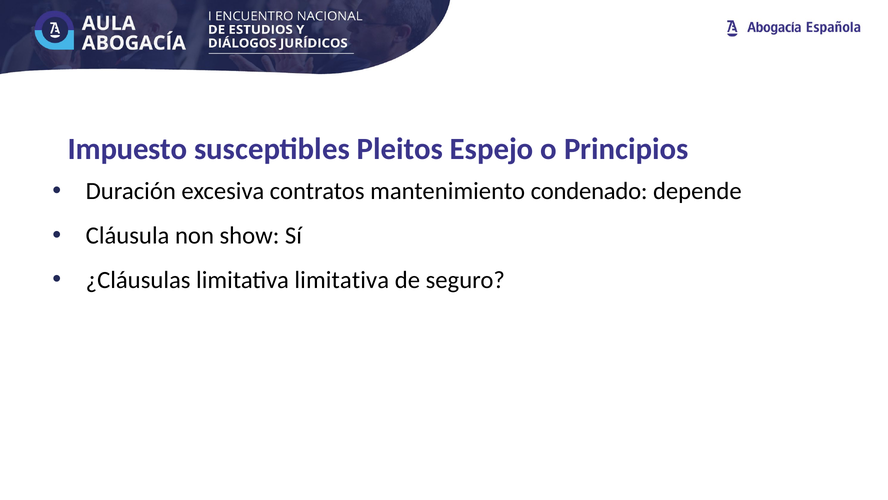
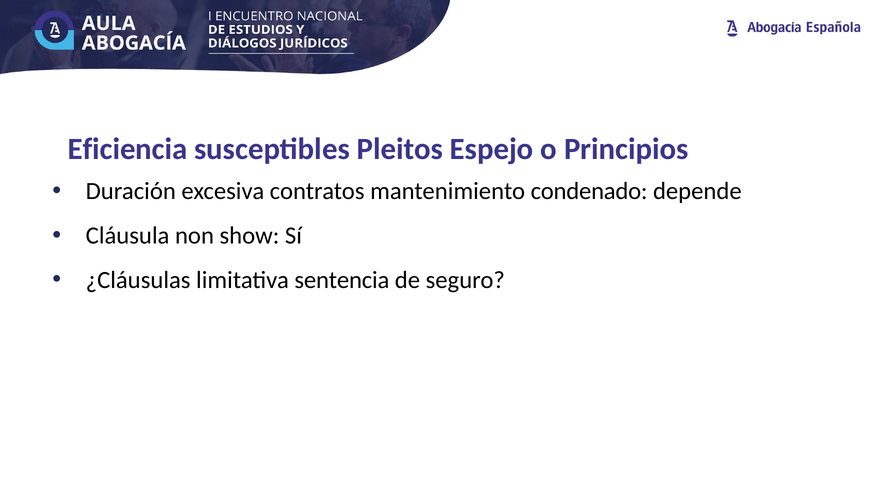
Impuesto: Impuesto -> Eficiencia
limitativa limitativa: limitativa -> sentencia
